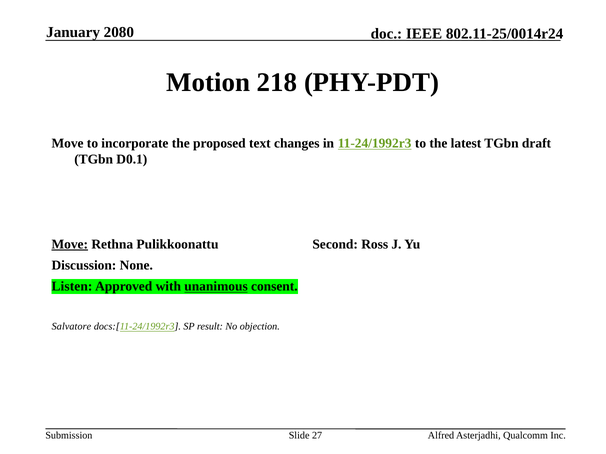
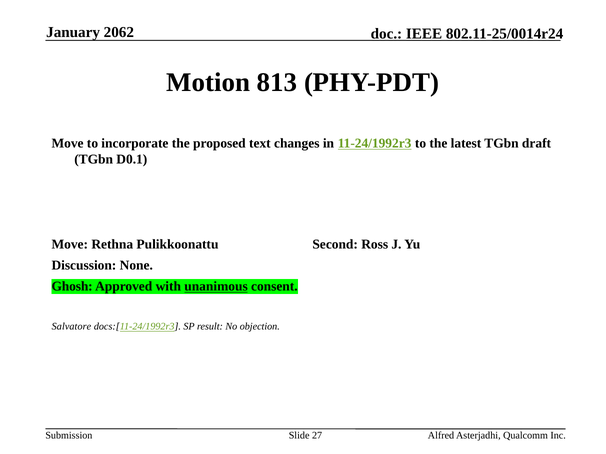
2080: 2080 -> 2062
218: 218 -> 813
Move at (70, 244) underline: present -> none
Listen: Listen -> Ghosh
